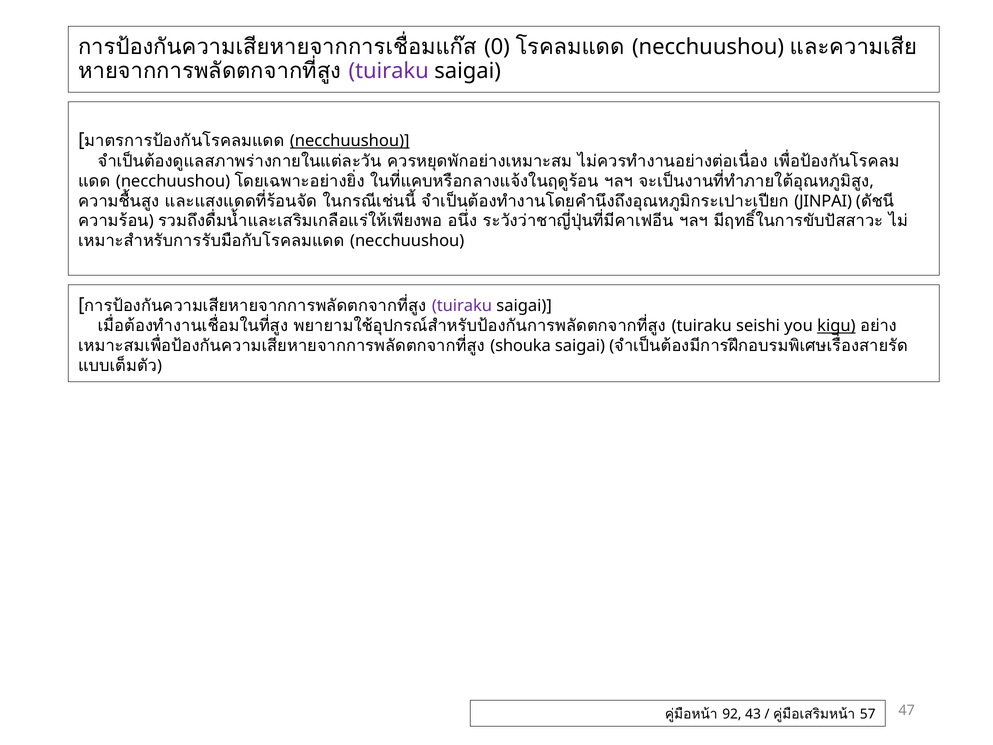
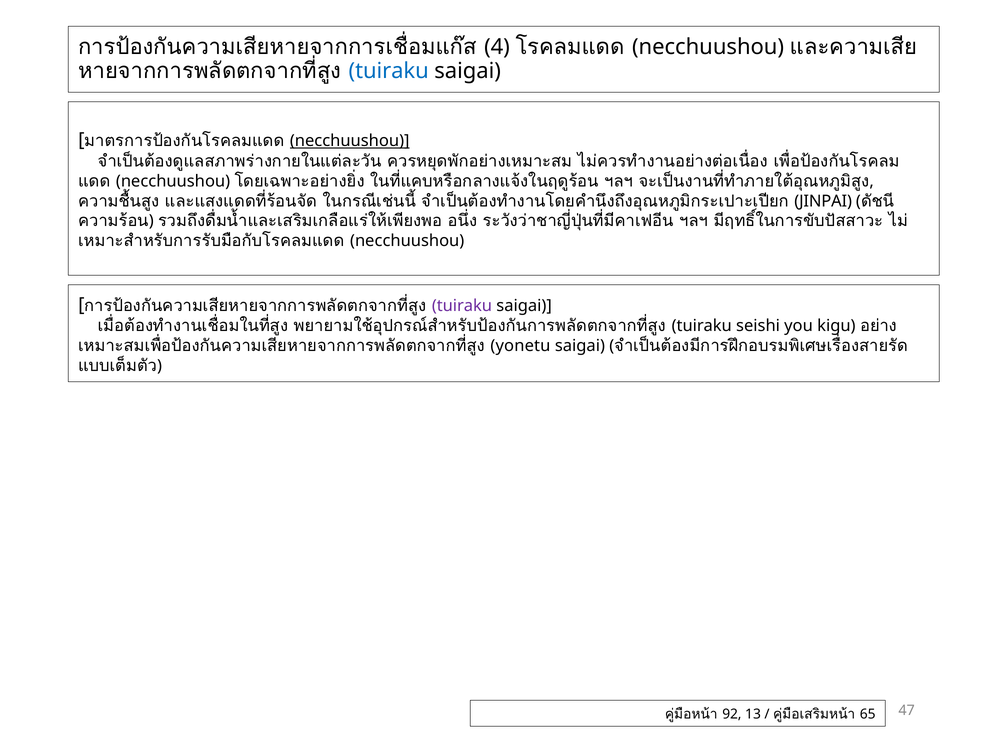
0: 0 -> 4
tuiraku at (389, 71) colour: purple -> blue
kigu underline: present -> none
shouka: shouka -> yonetu
43: 43 -> 13
57: 57 -> 65
